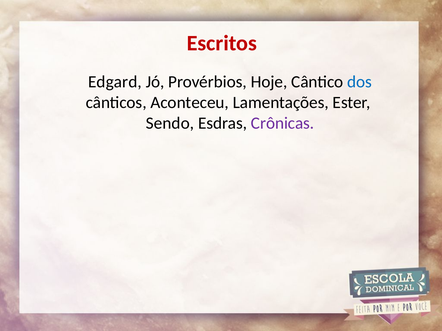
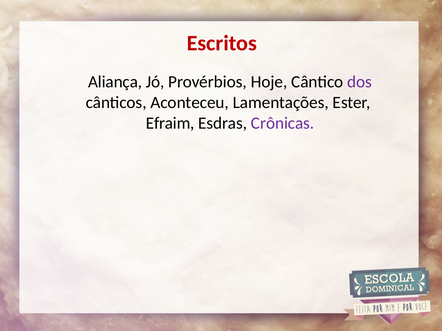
Edgard: Edgard -> Aliança
dos colour: blue -> purple
Sendo: Sendo -> Efraim
